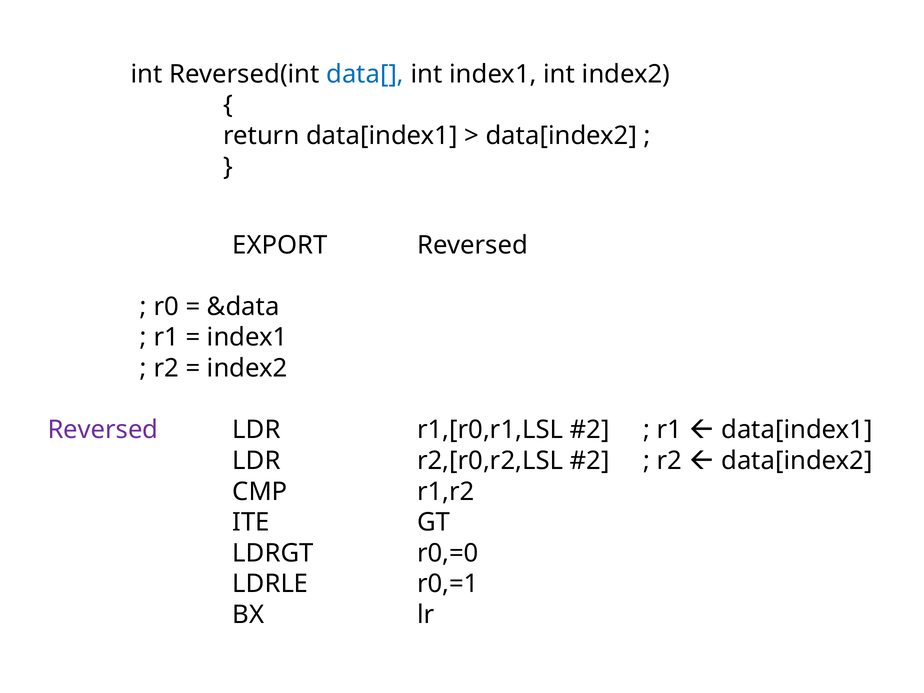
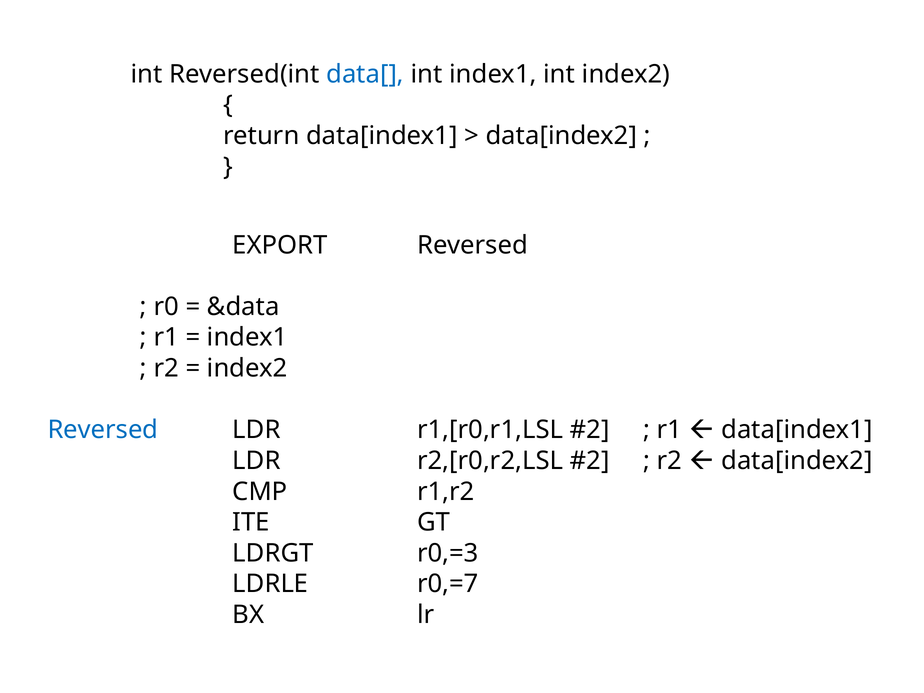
Reversed at (103, 430) colour: purple -> blue
r0,=0: r0,=0 -> r0,=3
r0,=1: r0,=1 -> r0,=7
